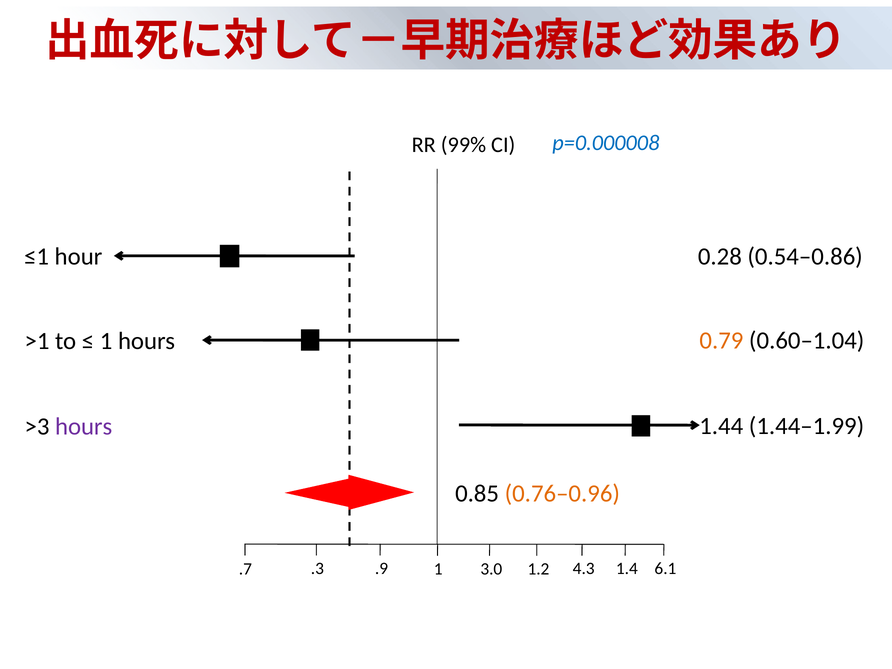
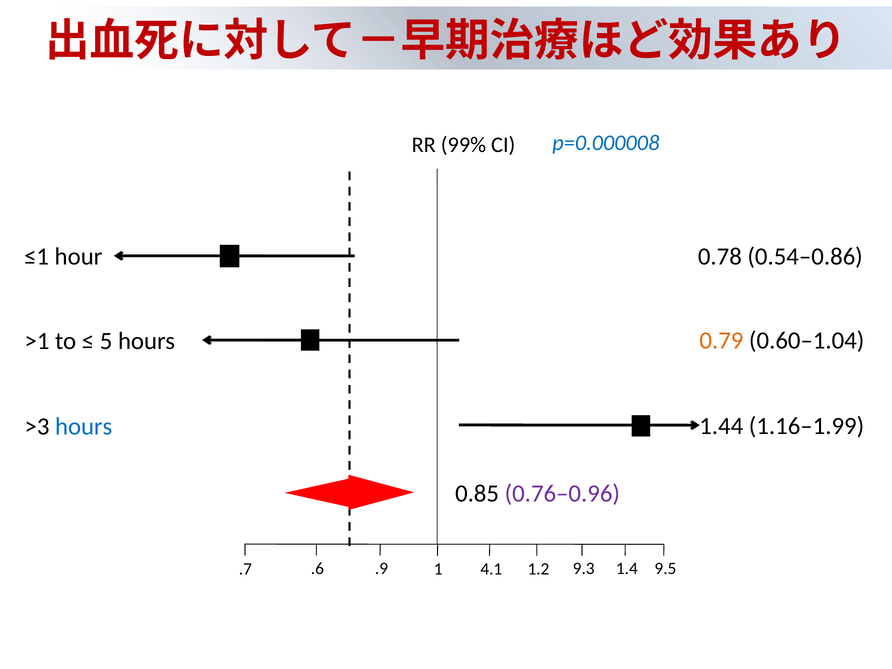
0.28: 0.28 -> 0.78
1 at (106, 341): 1 -> 5
hours at (84, 427) colour: purple -> blue
1.44–1.99: 1.44–1.99 -> 1.16–1.99
0.76–0.96 colour: orange -> purple
.3: .3 -> .6
3.0: 3.0 -> 4.1
4.3: 4.3 -> 9.3
6.1: 6.1 -> 9.5
